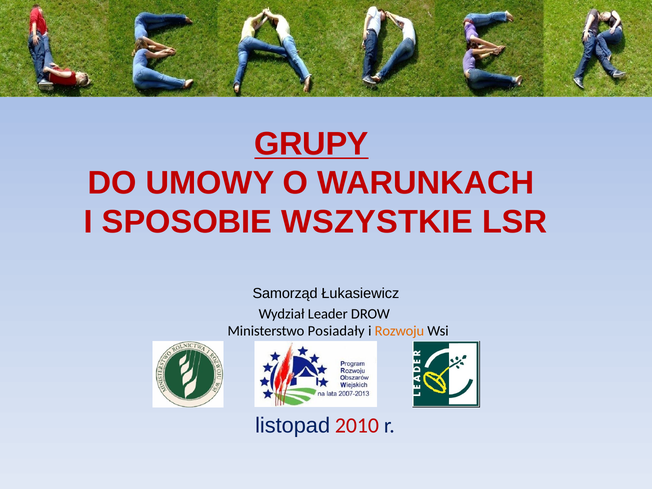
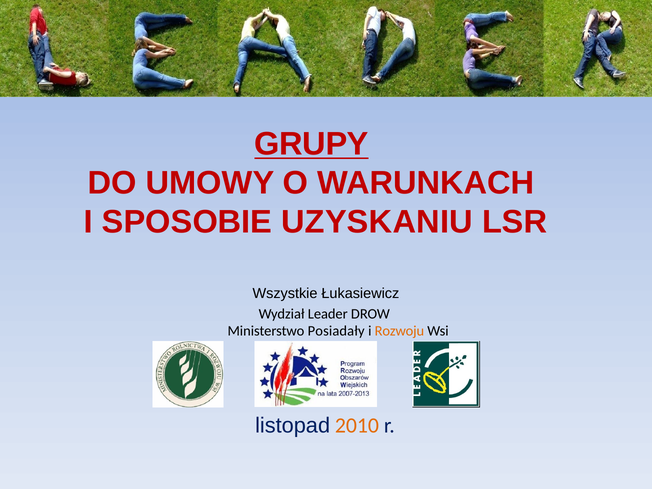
WSZYSTKIE: WSZYSTKIE -> UZYSKANIU
Samorząd: Samorząd -> Wszystkie
2010 colour: red -> orange
